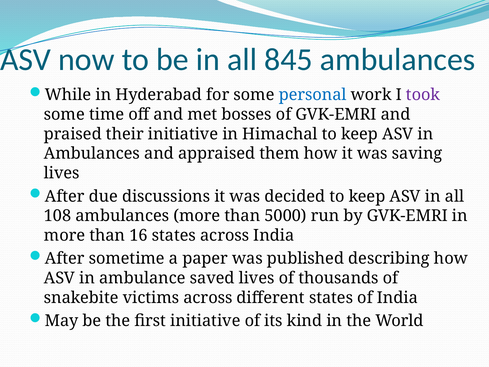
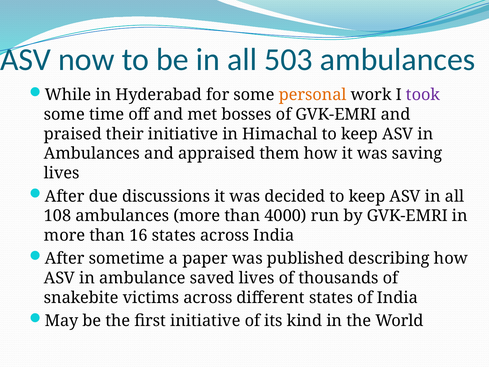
845: 845 -> 503
personal colour: blue -> orange
5000: 5000 -> 4000
